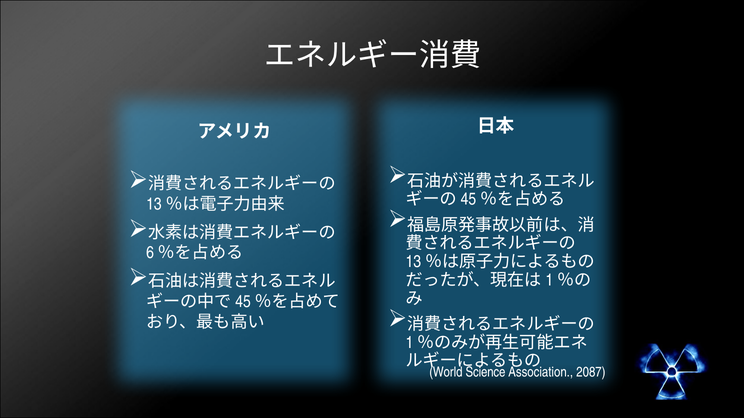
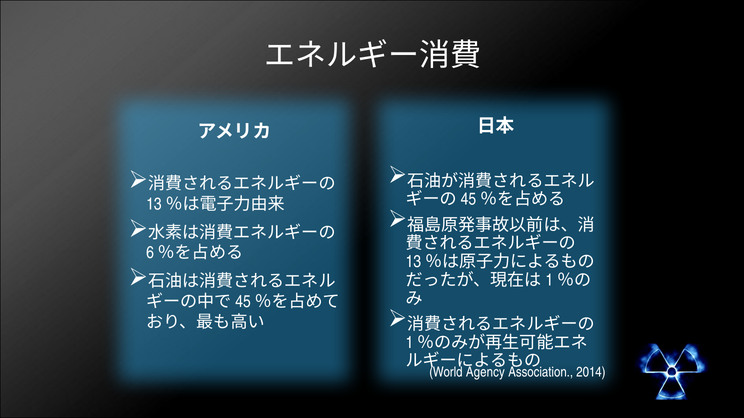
Science: Science -> Agency
2087: 2087 -> 2014
